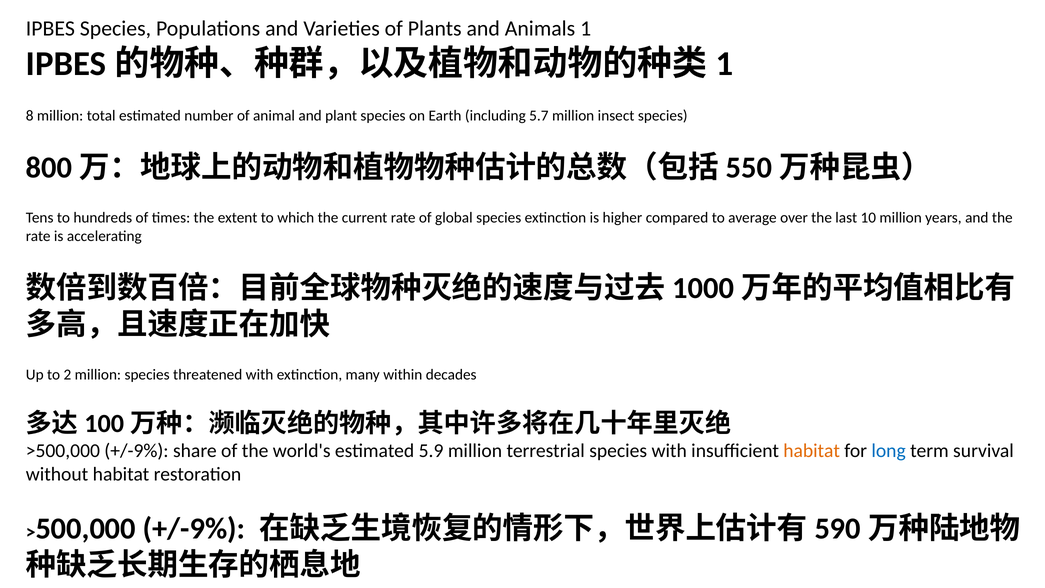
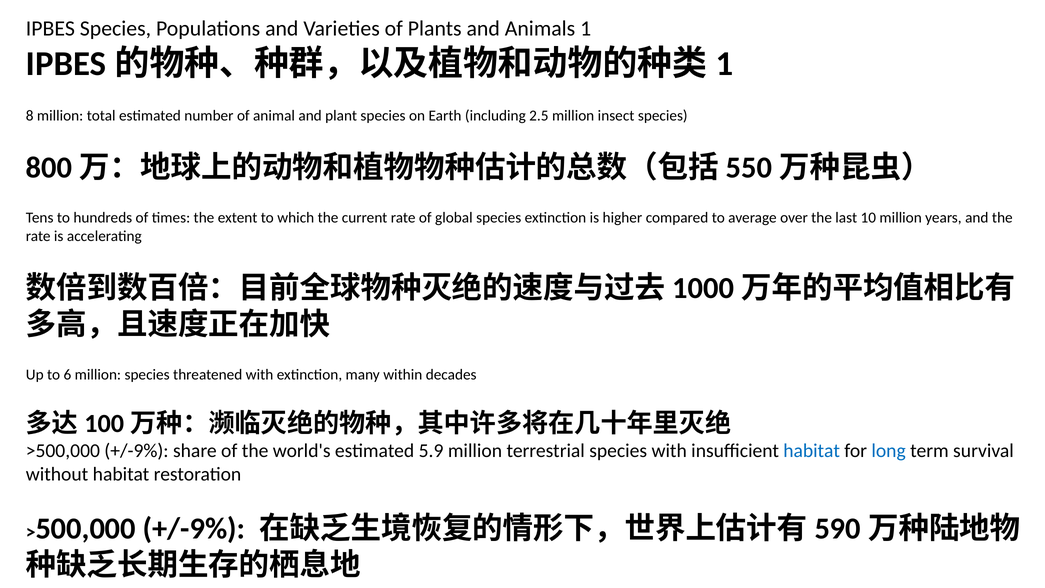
5.7: 5.7 -> 2.5
2: 2 -> 6
habitat at (812, 451) colour: orange -> blue
